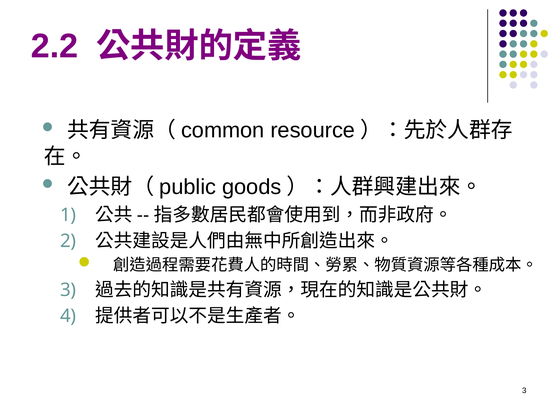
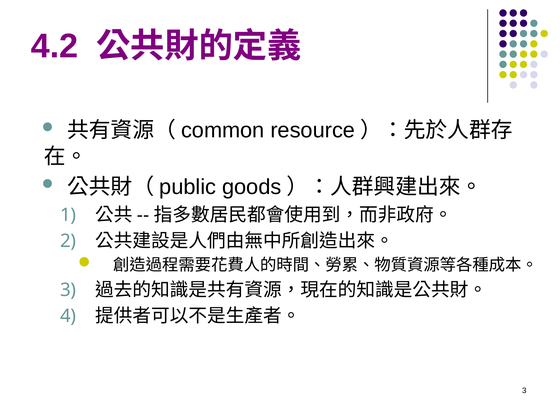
2.2: 2.2 -> 4.2
